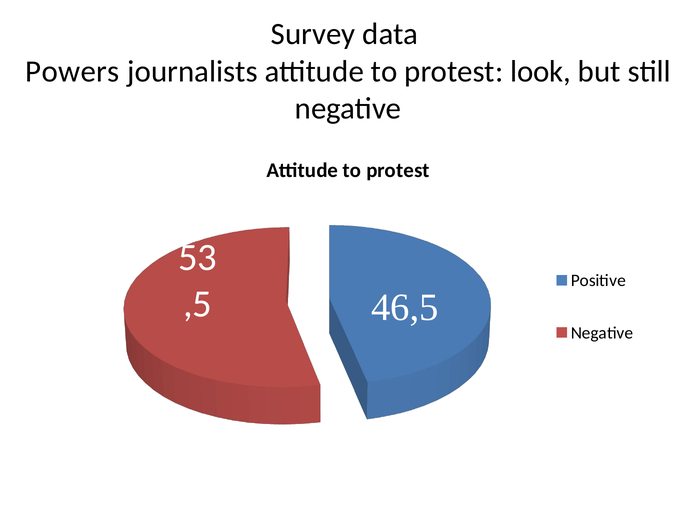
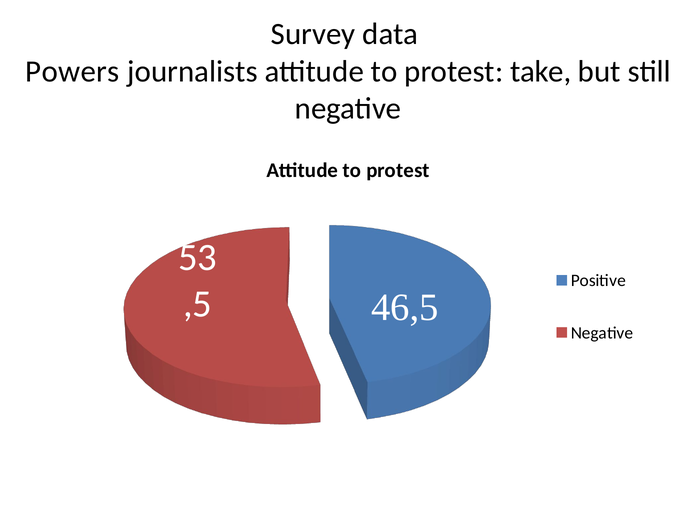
look: look -> take
